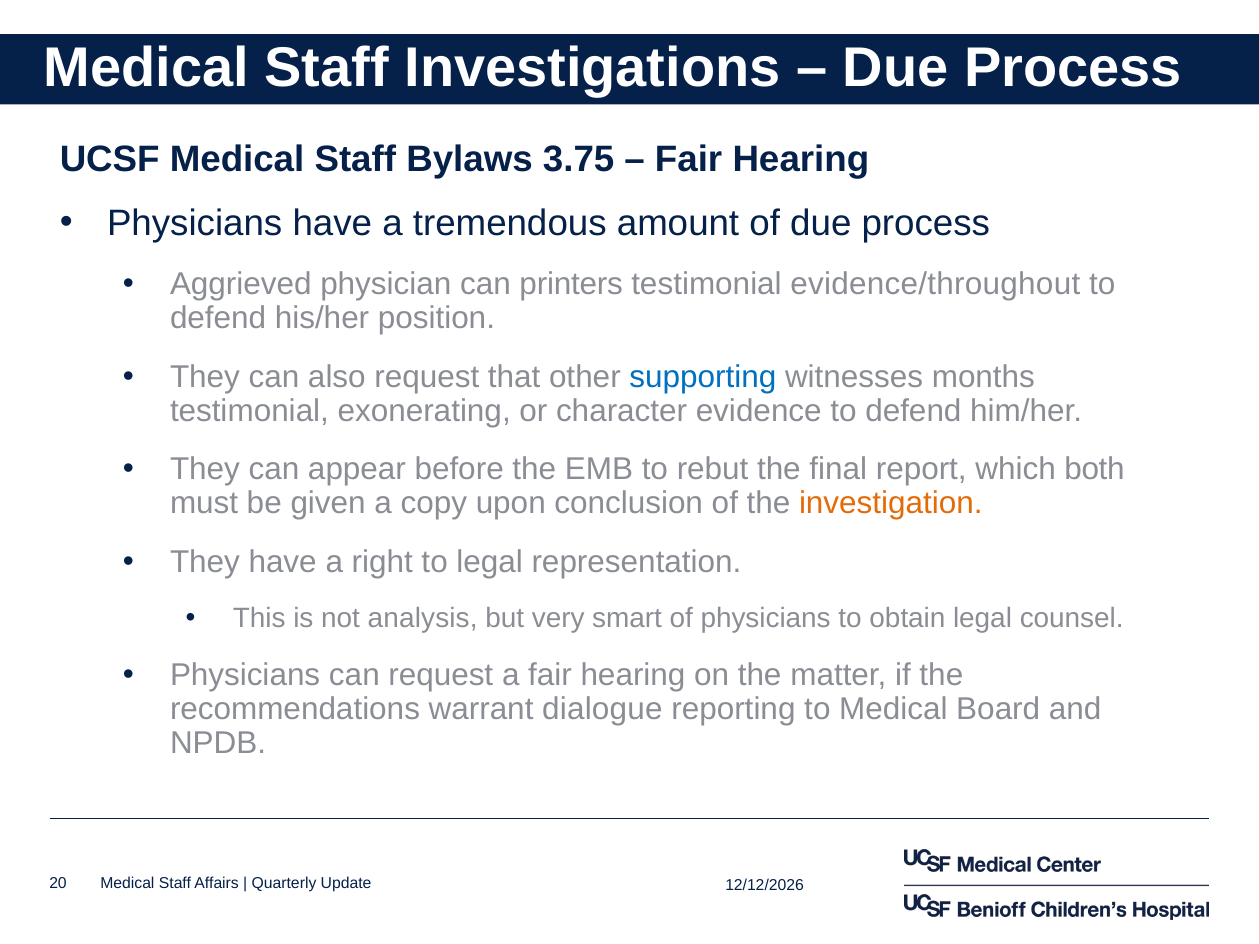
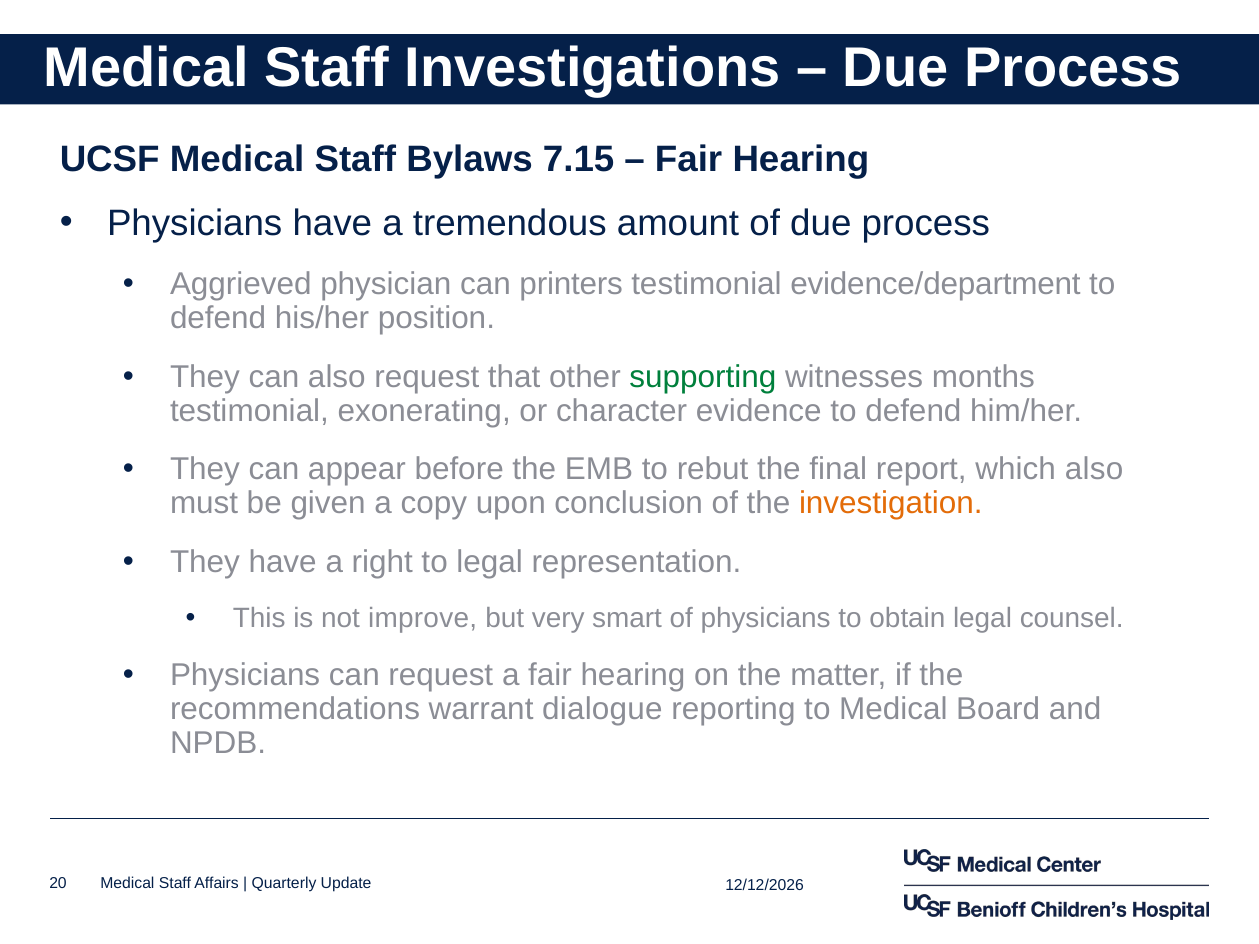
3.75: 3.75 -> 7.15
evidence/throughout: evidence/throughout -> evidence/department
supporting colour: blue -> green
which both: both -> also
analysis: analysis -> improve
